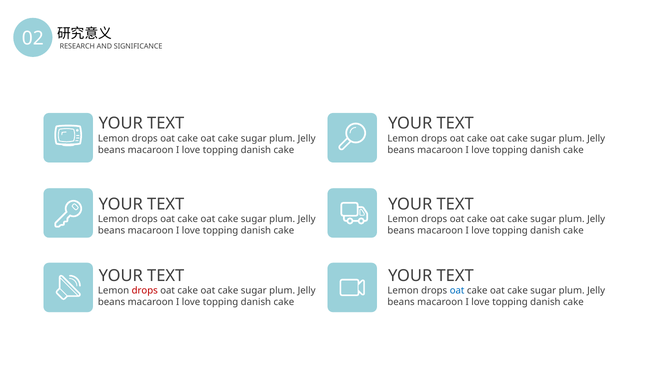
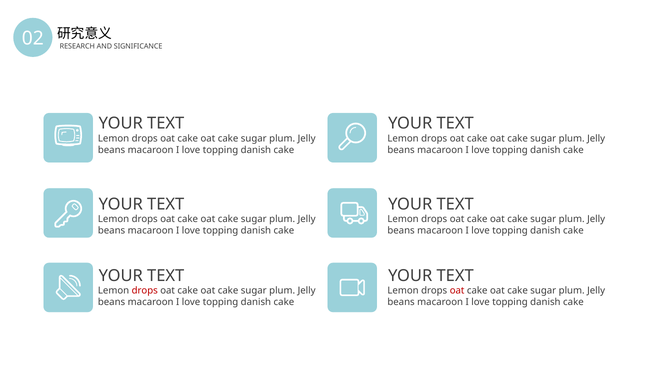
oat at (457, 290) colour: blue -> red
